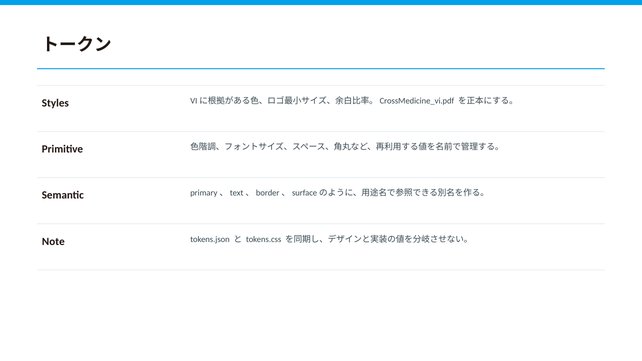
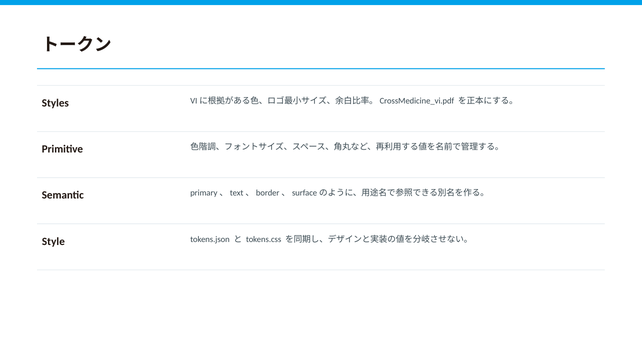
Note: Note -> Style
